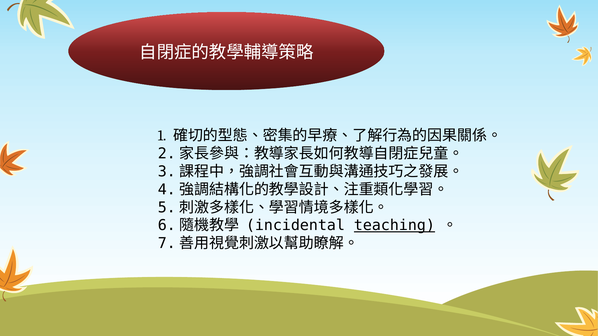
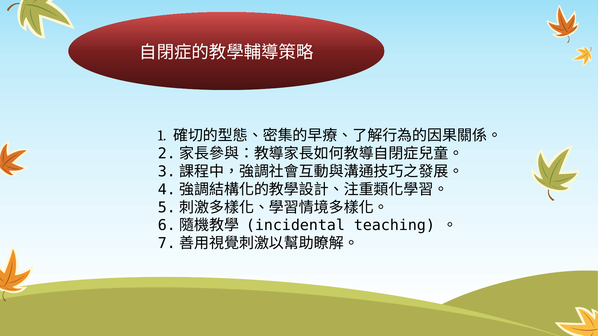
teaching underline: present -> none
